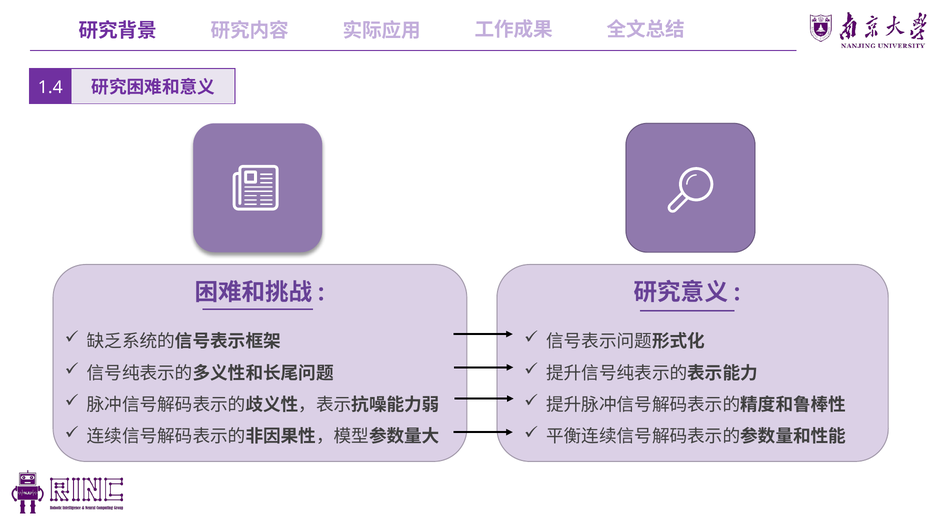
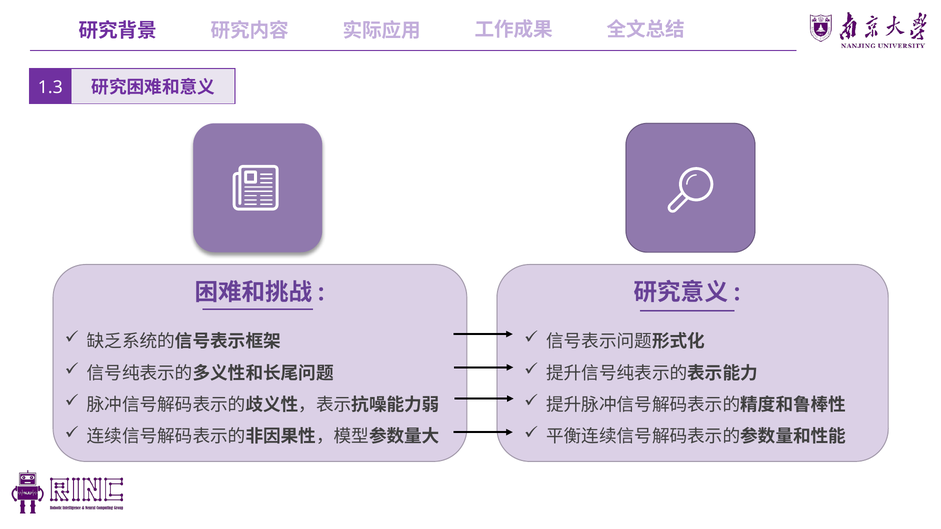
1.4: 1.4 -> 1.3
